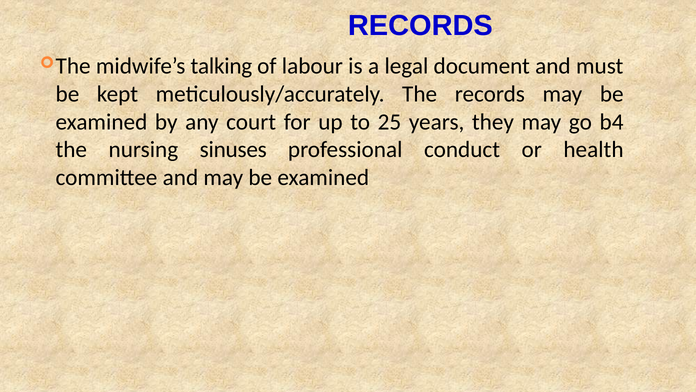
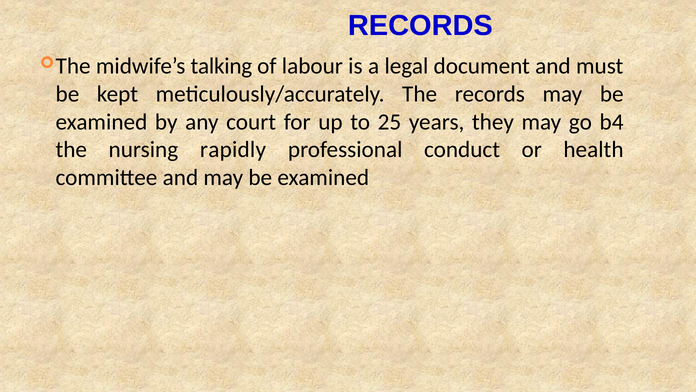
sinuses: sinuses -> rapidly
